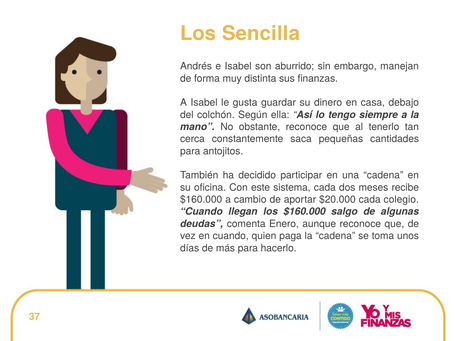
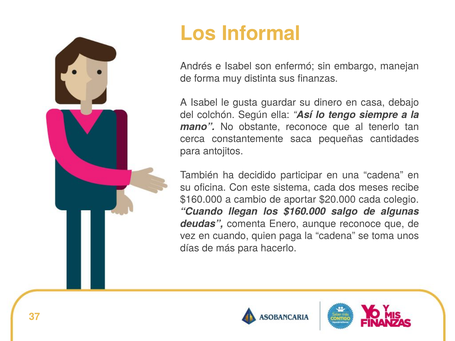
Sencilla: Sencilla -> Informal
aburrido: aburrido -> enfermó
